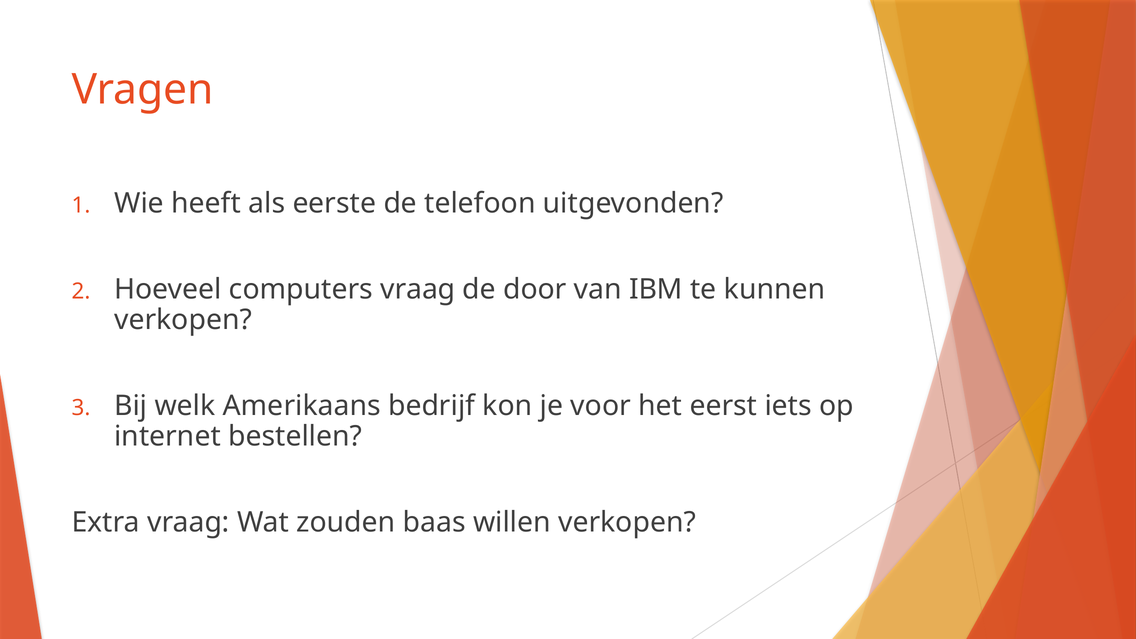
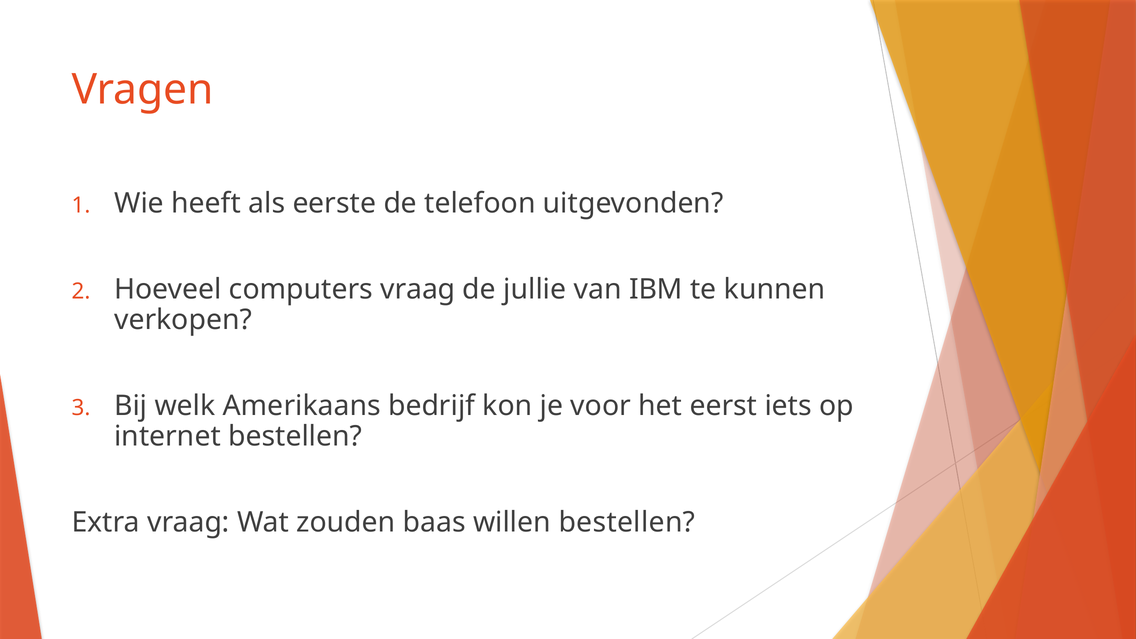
door: door -> jullie
willen verkopen: verkopen -> bestellen
